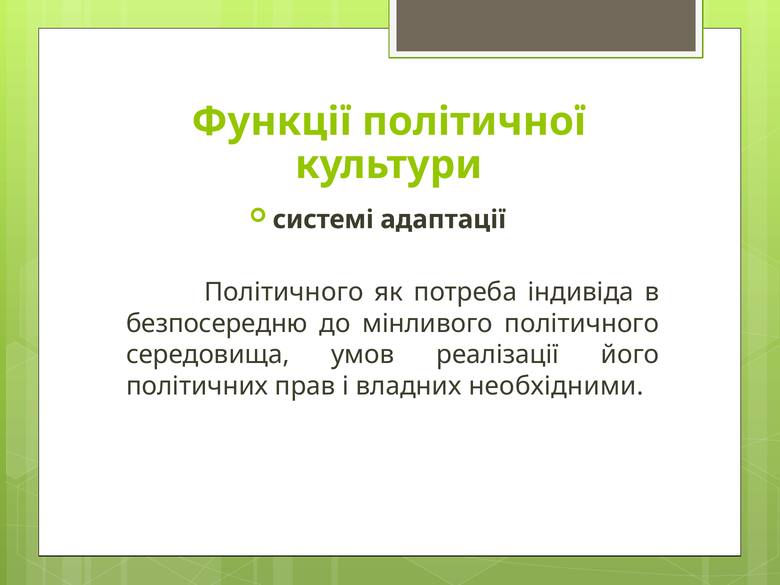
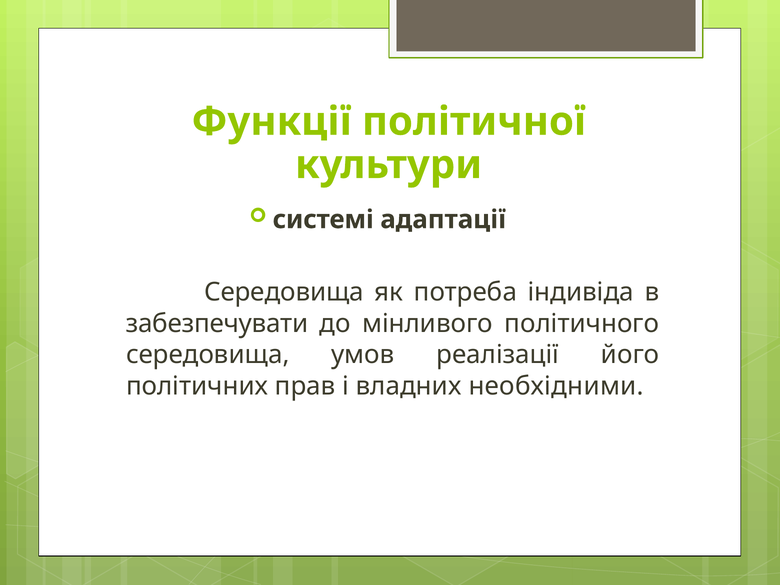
Політичного at (284, 292): Політичного -> Середовища
безпосередню: безпосередню -> забезпечувати
